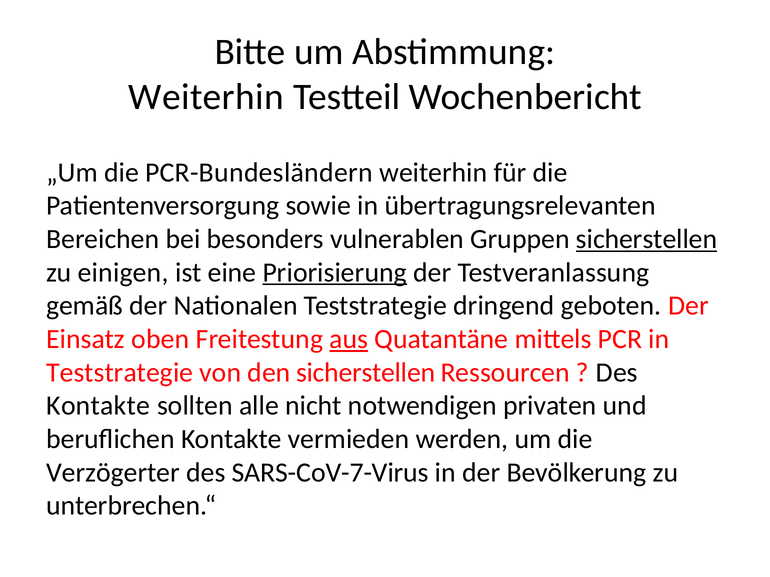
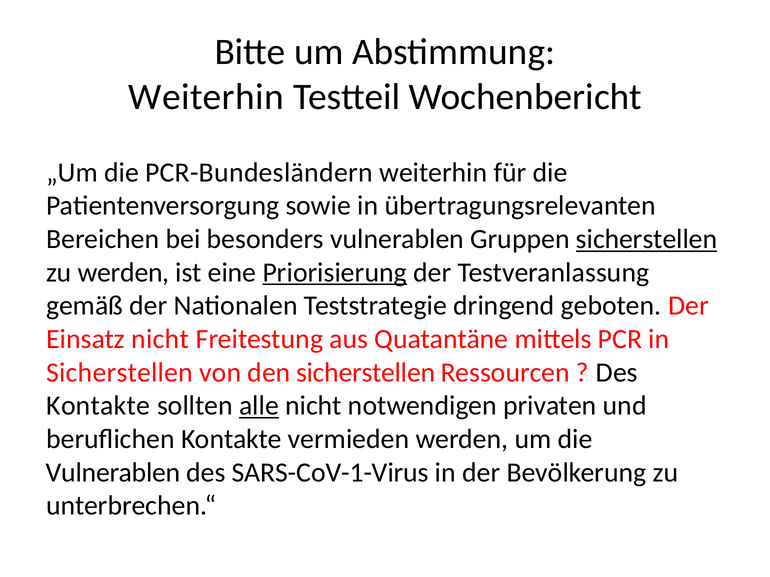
zu einigen: einigen -> werden
Einsatz oben: oben -> nicht
aus underline: present -> none
Teststrategie at (120, 373): Teststrategie -> Sicherstellen
alle underline: none -> present
Verzögerter at (113, 473): Verzögerter -> Vulnerablen
SARS-CoV-7-Virus: SARS-CoV-7-Virus -> SARS-CoV-1-Virus
